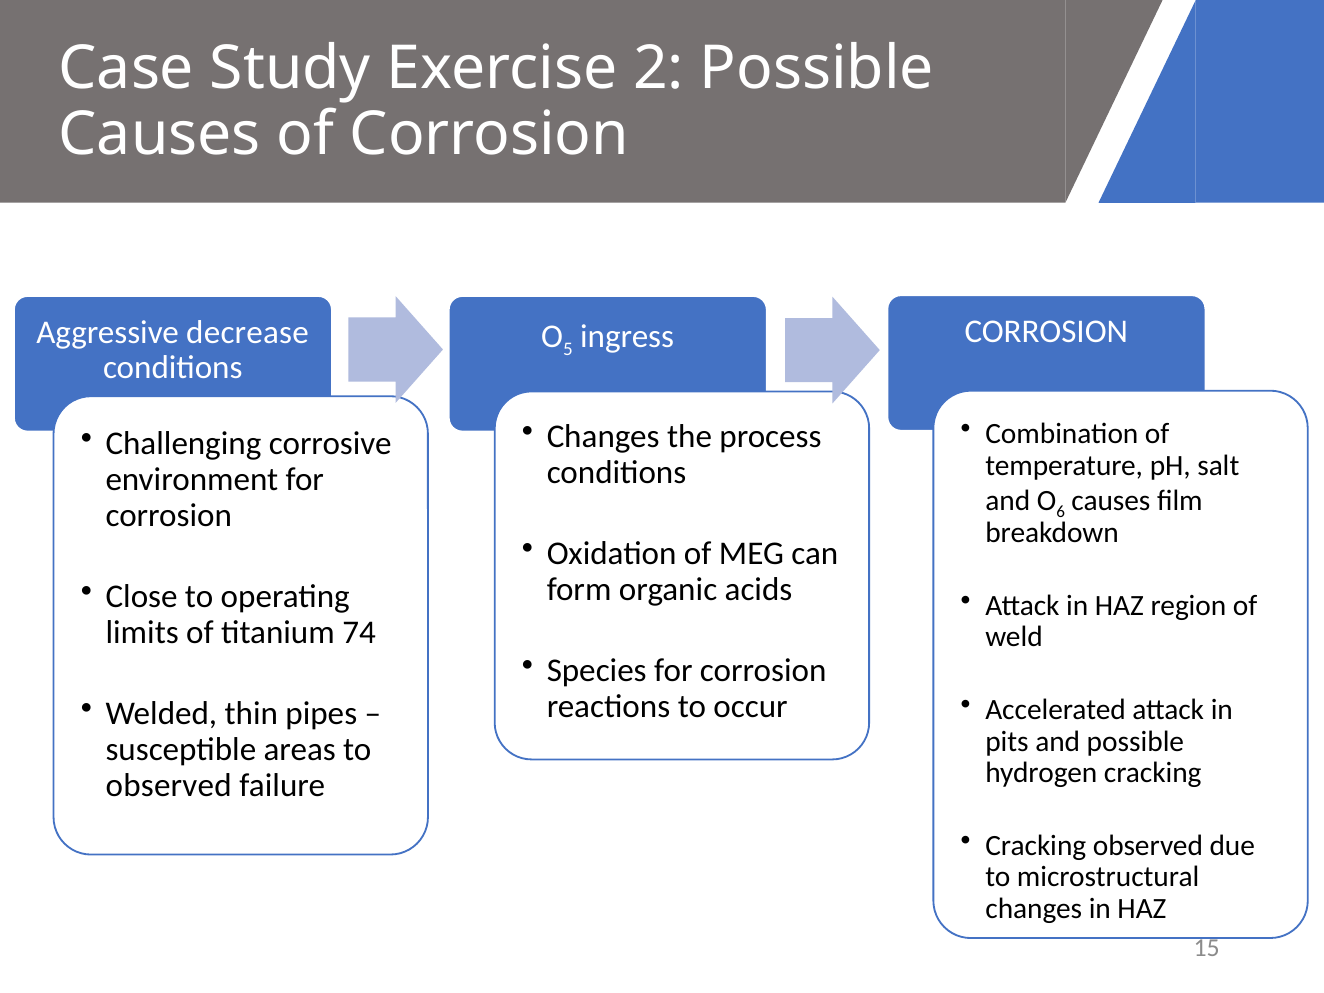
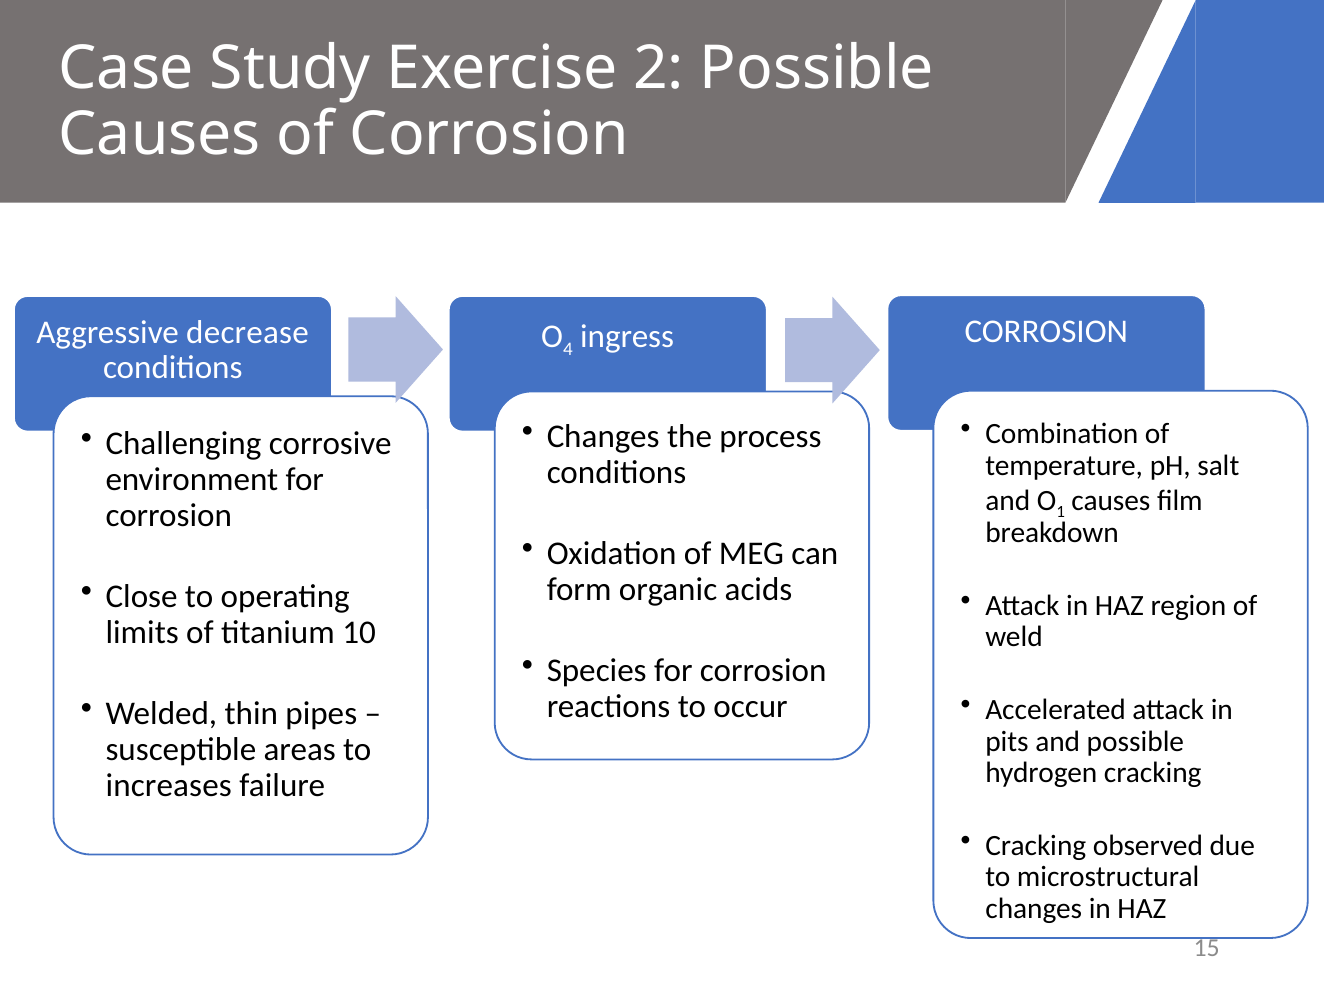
5: 5 -> 4
6: 6 -> 1
74: 74 -> 10
observed at (169, 785): observed -> increases
